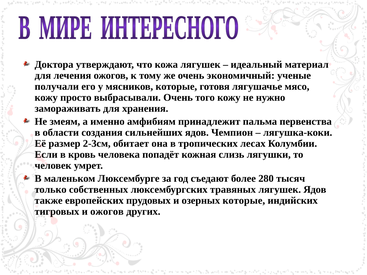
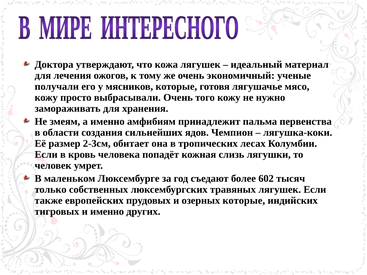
280: 280 -> 602
лягушек Ядов: Ядов -> Если
и ожогов: ожогов -> именно
